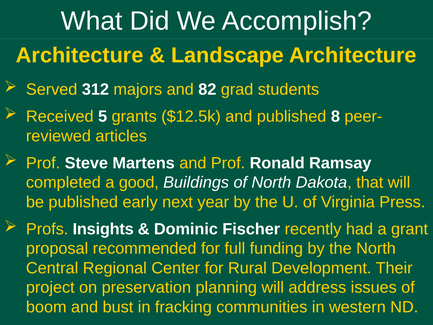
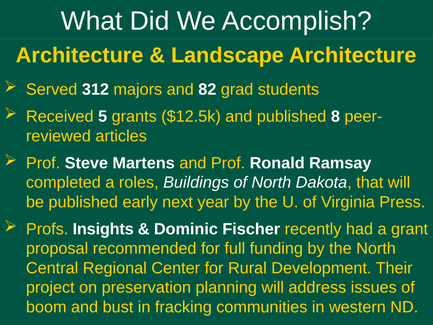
good: good -> roles
